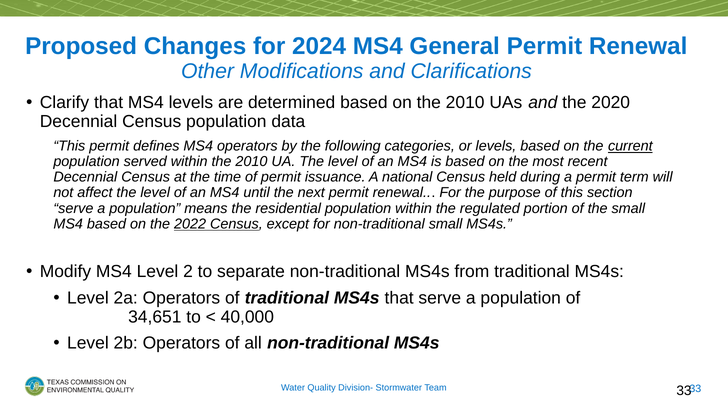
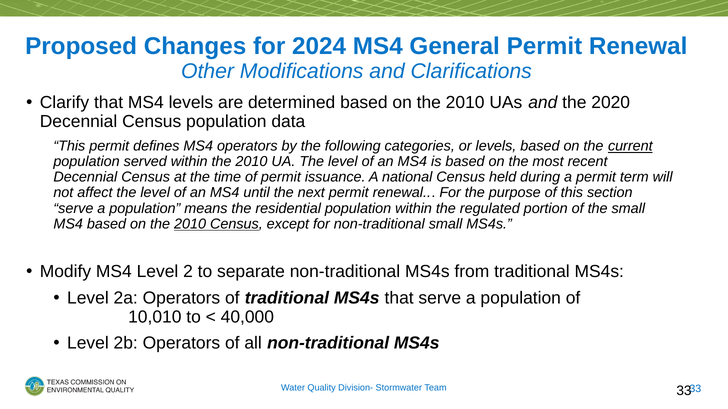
2022 at (190, 224): 2022 -> 2010
34,651: 34,651 -> 10,010
